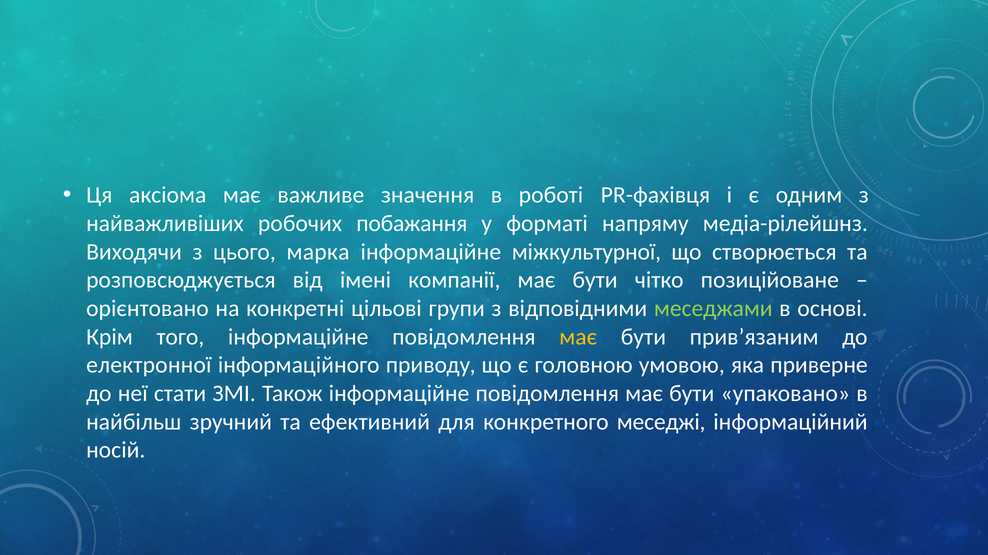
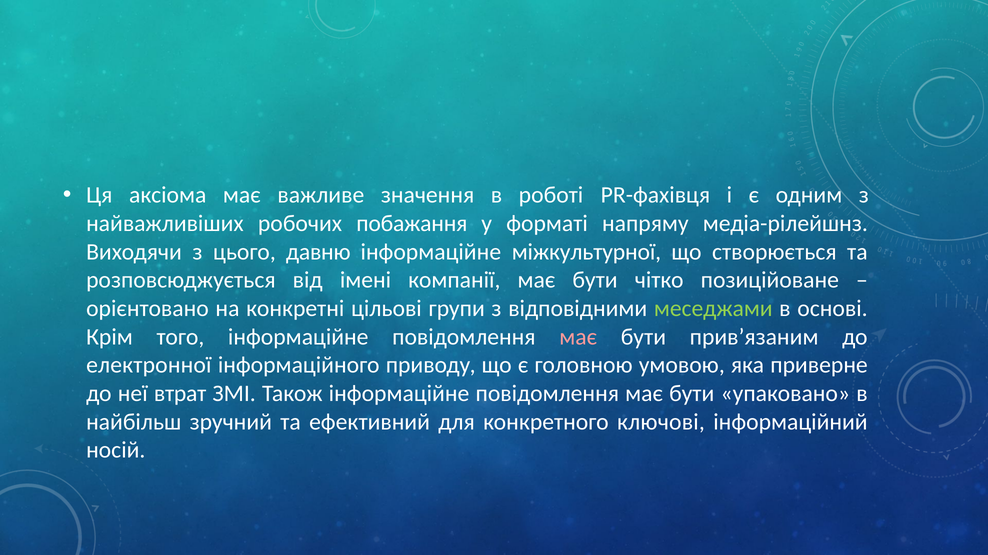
марка: марка -> давню
має at (578, 337) colour: yellow -> pink
стати: стати -> втрат
меседжі: меседжі -> ключові
